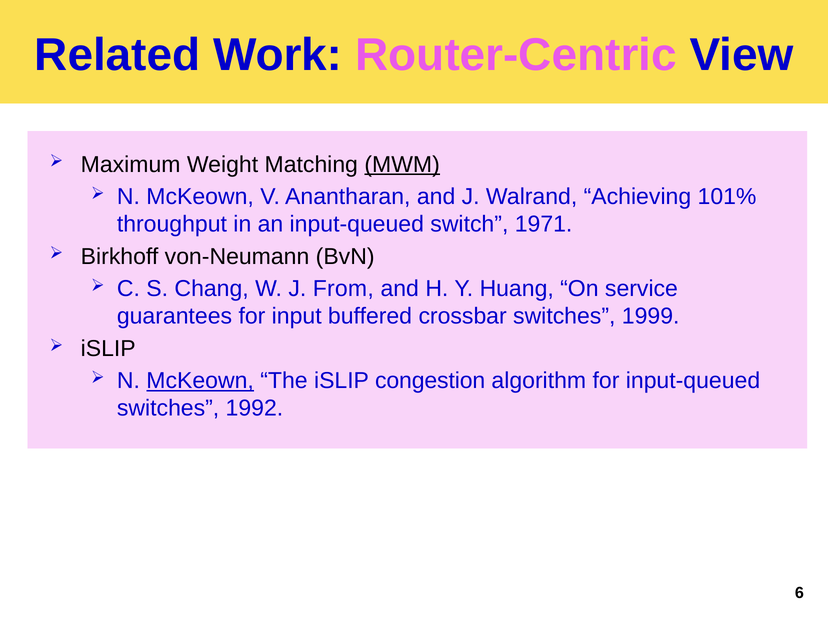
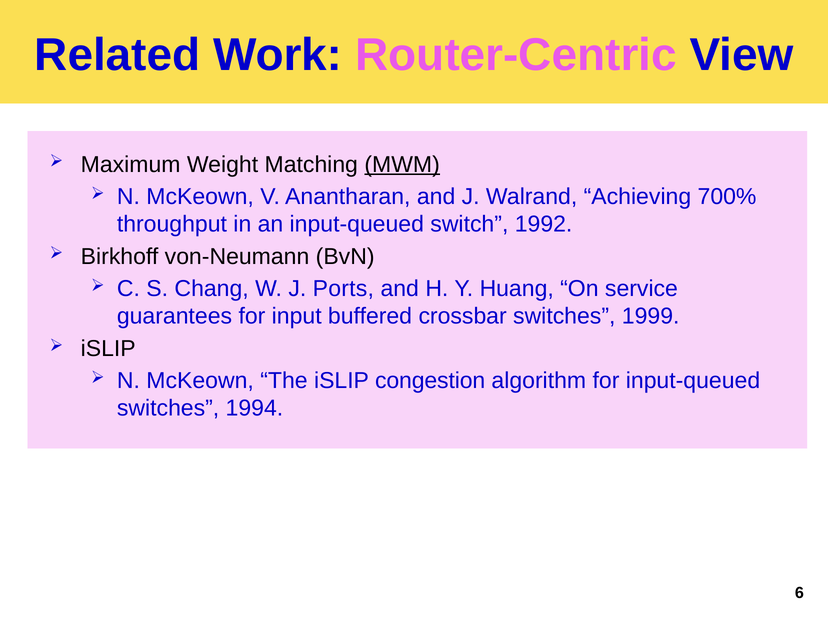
101%: 101% -> 700%
1971: 1971 -> 1992
From: From -> Ports
McKeown at (200, 381) underline: present -> none
1992: 1992 -> 1994
